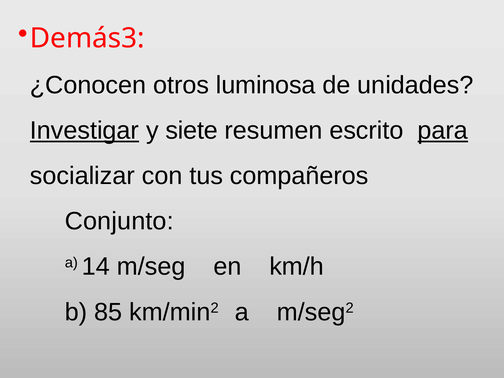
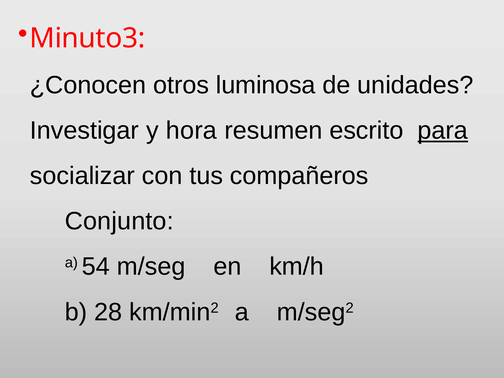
Demás3: Demás3 -> Minuto3
Investigar underline: present -> none
siete: siete -> hora
14: 14 -> 54
85: 85 -> 28
